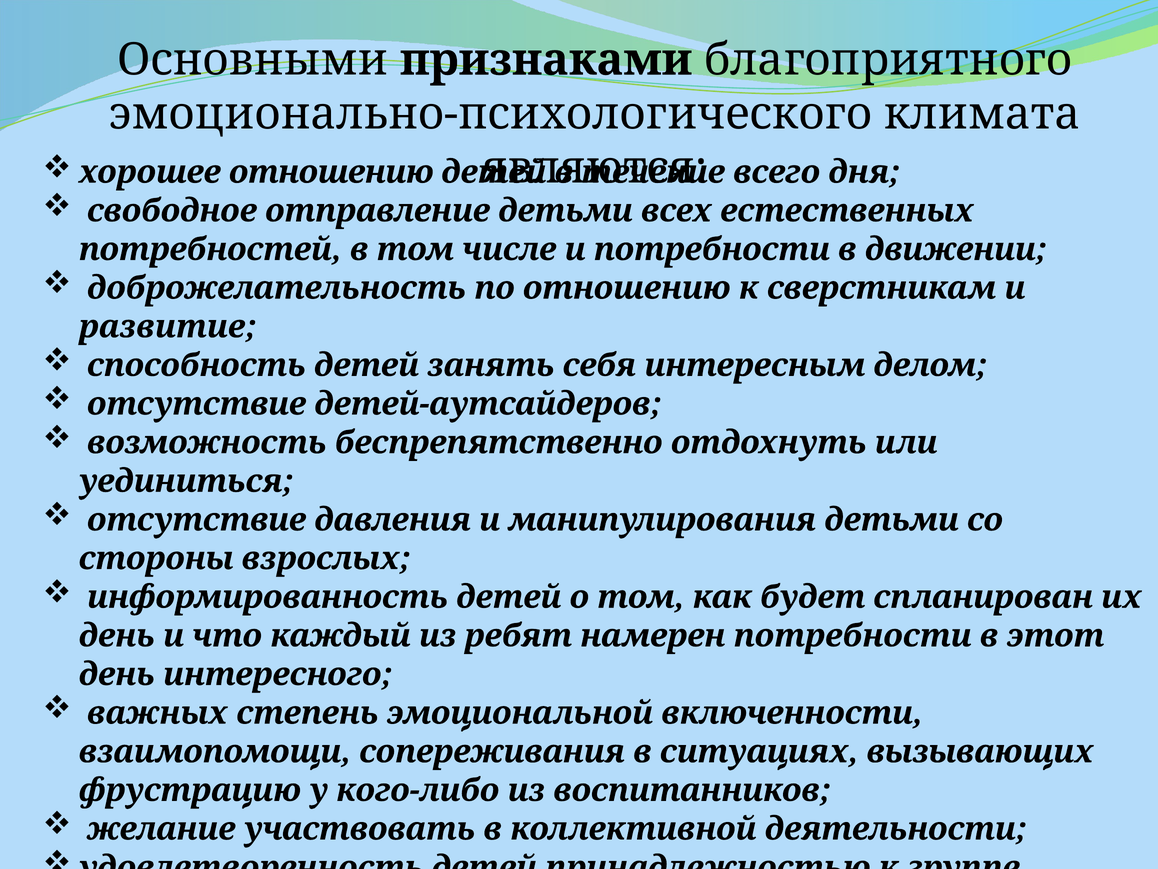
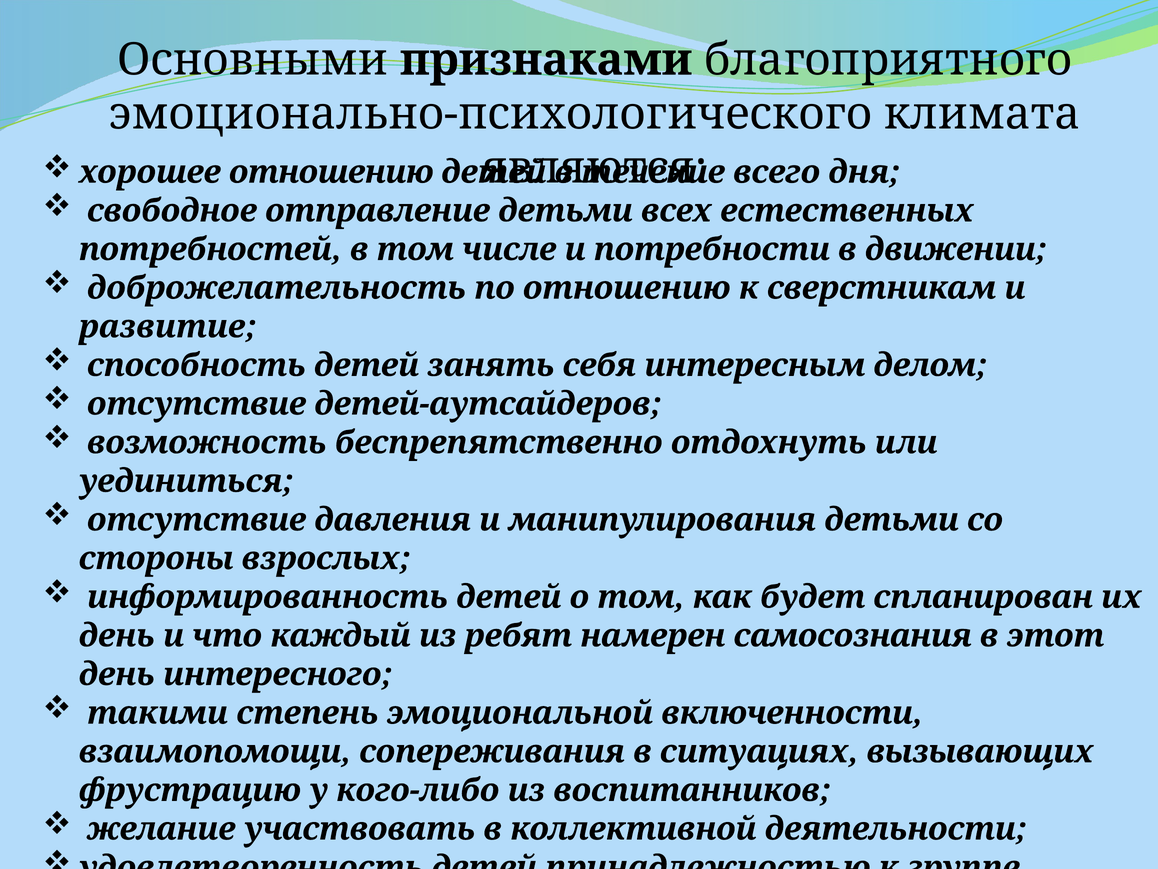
намерен потребности: потребности -> самосознания
важных: важных -> такими
